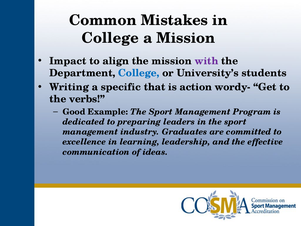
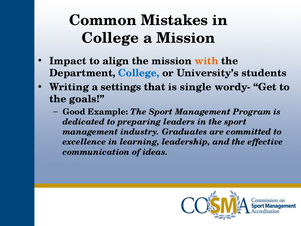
with colour: purple -> orange
specific: specific -> settings
action: action -> single
verbs: verbs -> goals
